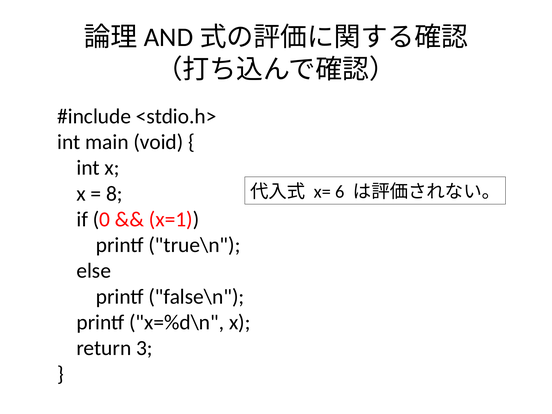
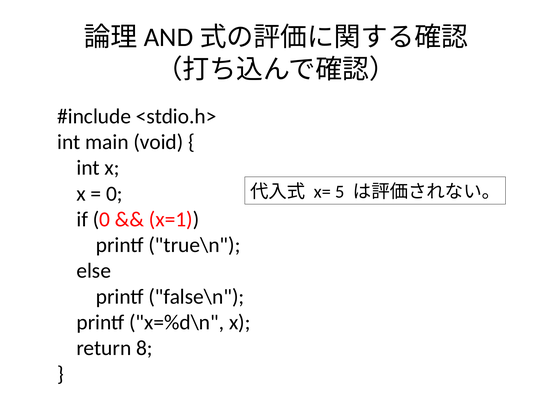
6: 6 -> 5
8 at (114, 194): 8 -> 0
3: 3 -> 8
